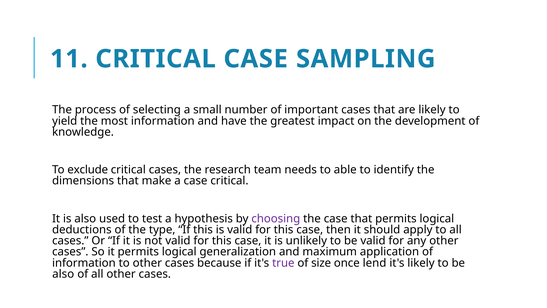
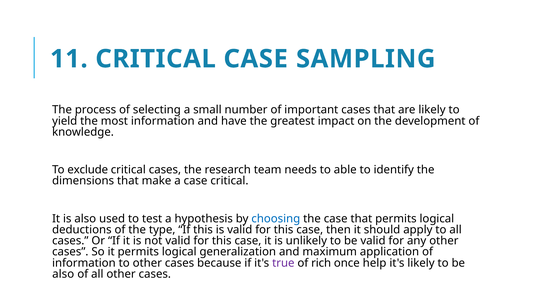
choosing colour: purple -> blue
size: size -> rich
lend: lend -> help
